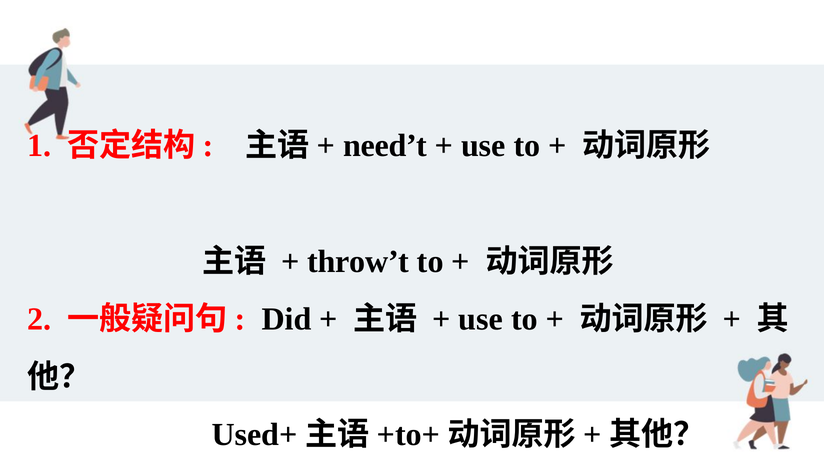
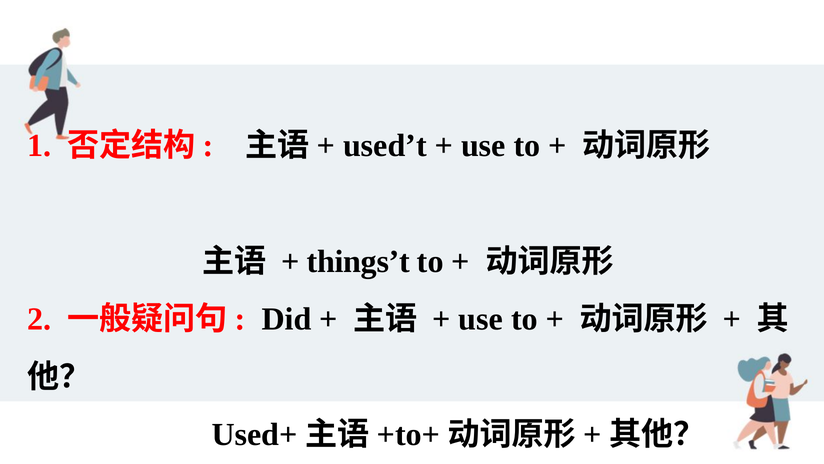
need’t: need’t -> used’t
throw’t: throw’t -> things’t
